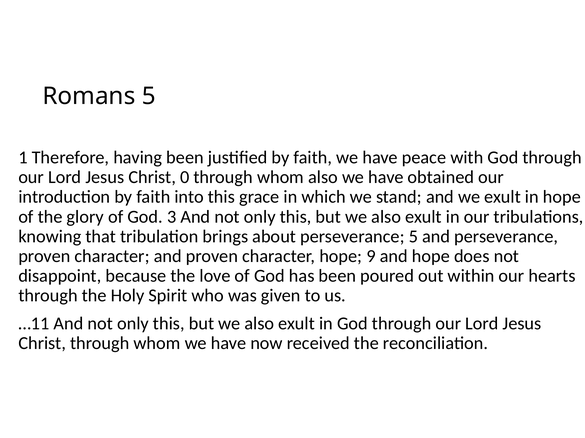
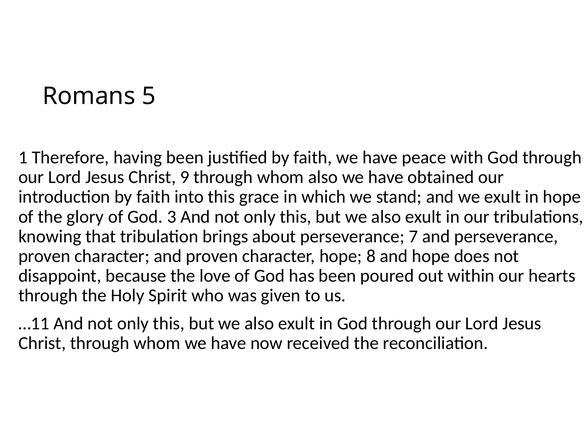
0: 0 -> 9
perseverance 5: 5 -> 7
9: 9 -> 8
